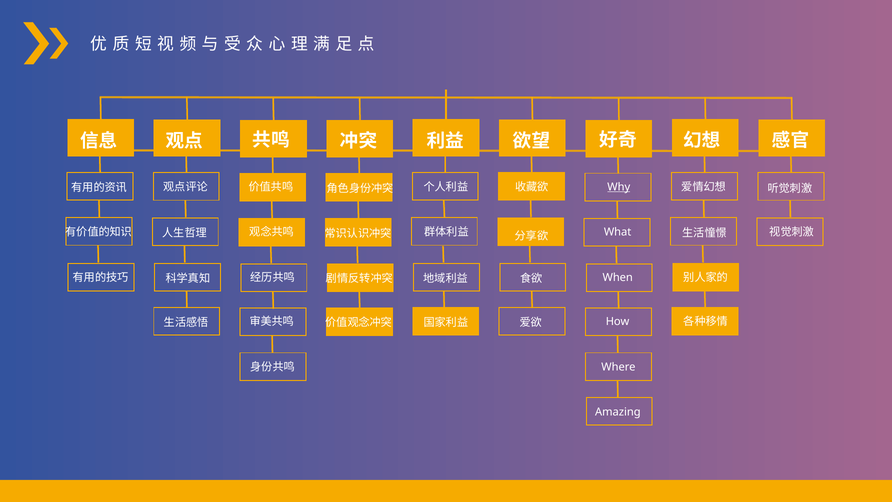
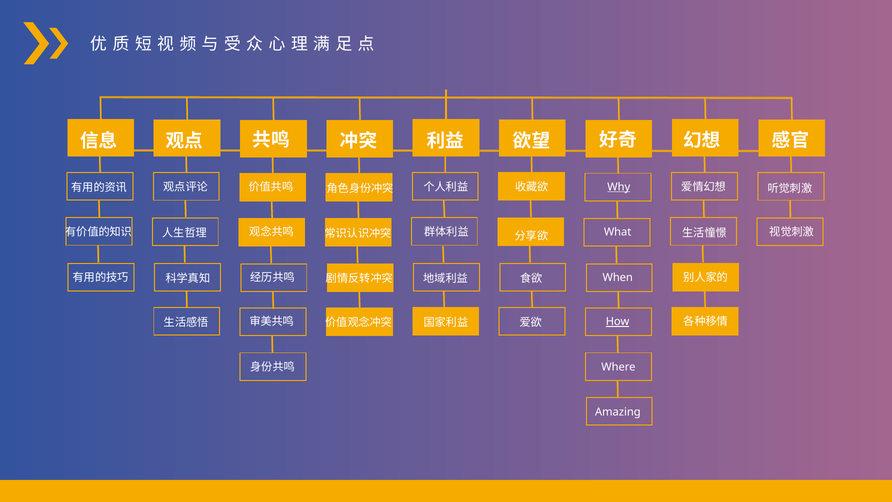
How underline: none -> present
